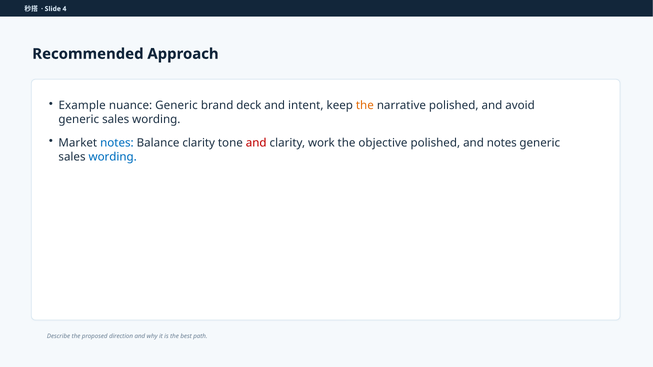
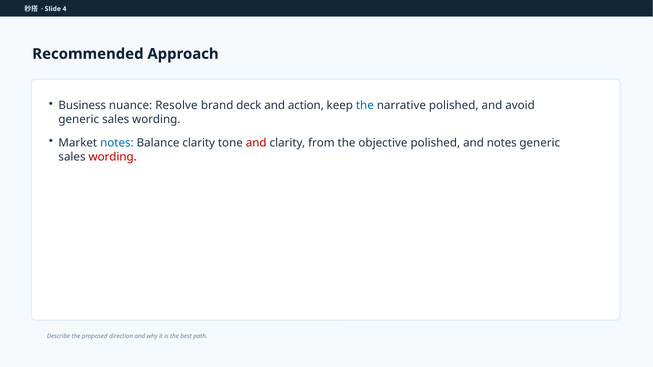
Example: Example -> Business
nuance Generic: Generic -> Resolve
intent: intent -> action
the at (365, 106) colour: orange -> blue
work: work -> from
wording at (113, 157) colour: blue -> red
